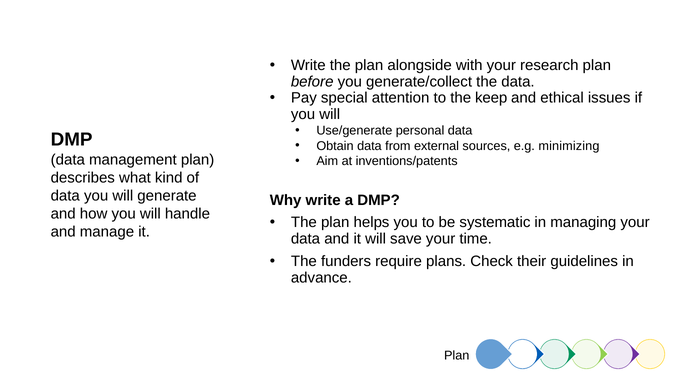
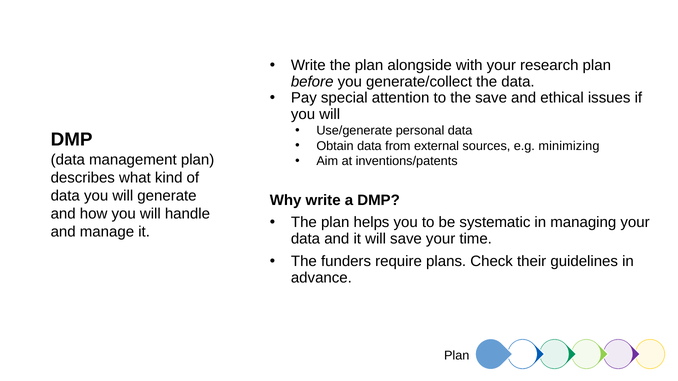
the keep: keep -> save
